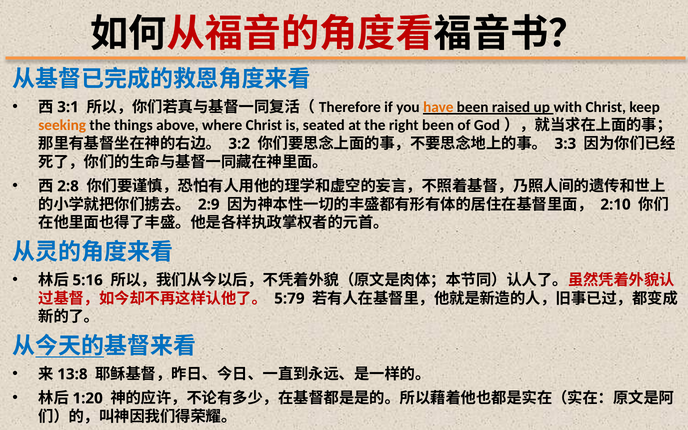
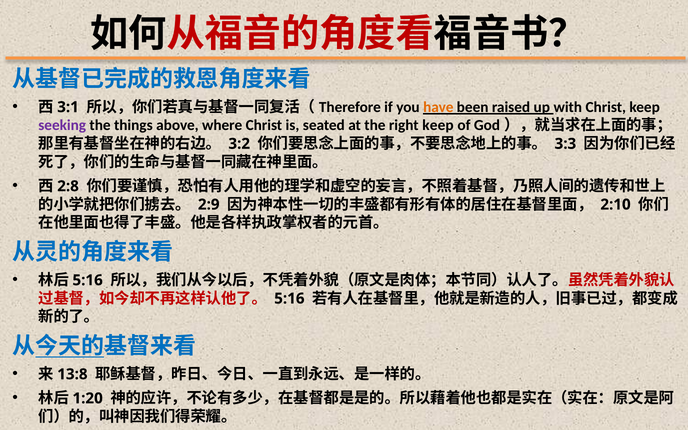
seeking colour: orange -> purple
right been: been -> keep
5:79 at (289, 299): 5:79 -> 5:16
